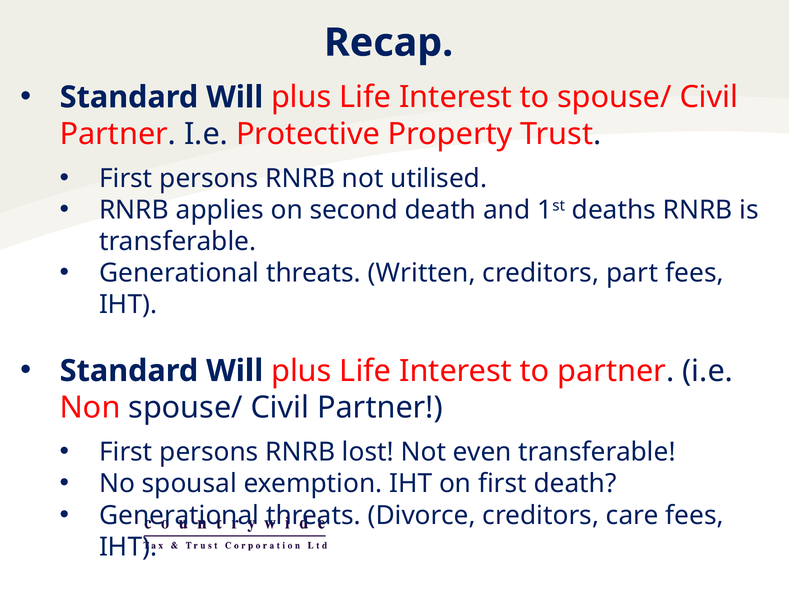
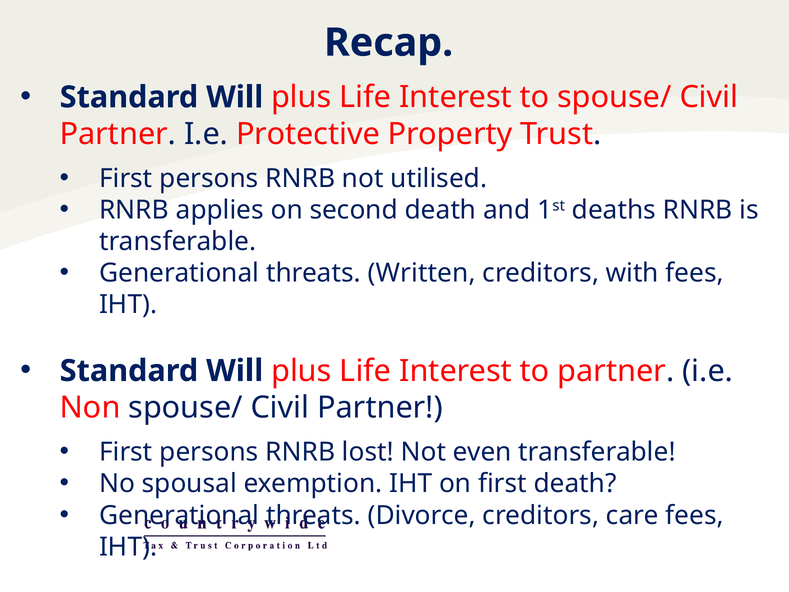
part: part -> with
